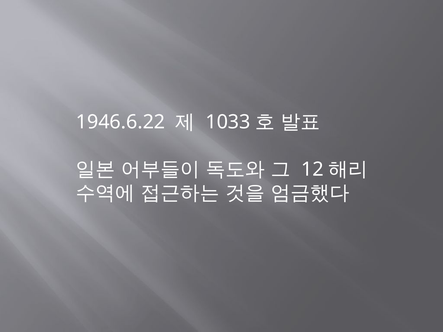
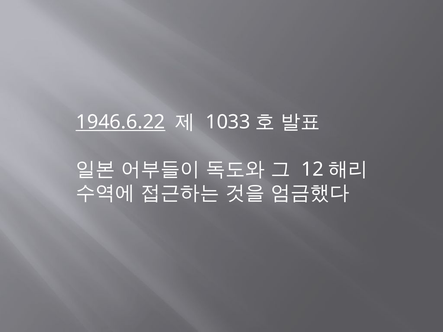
1946.6.22 underline: none -> present
